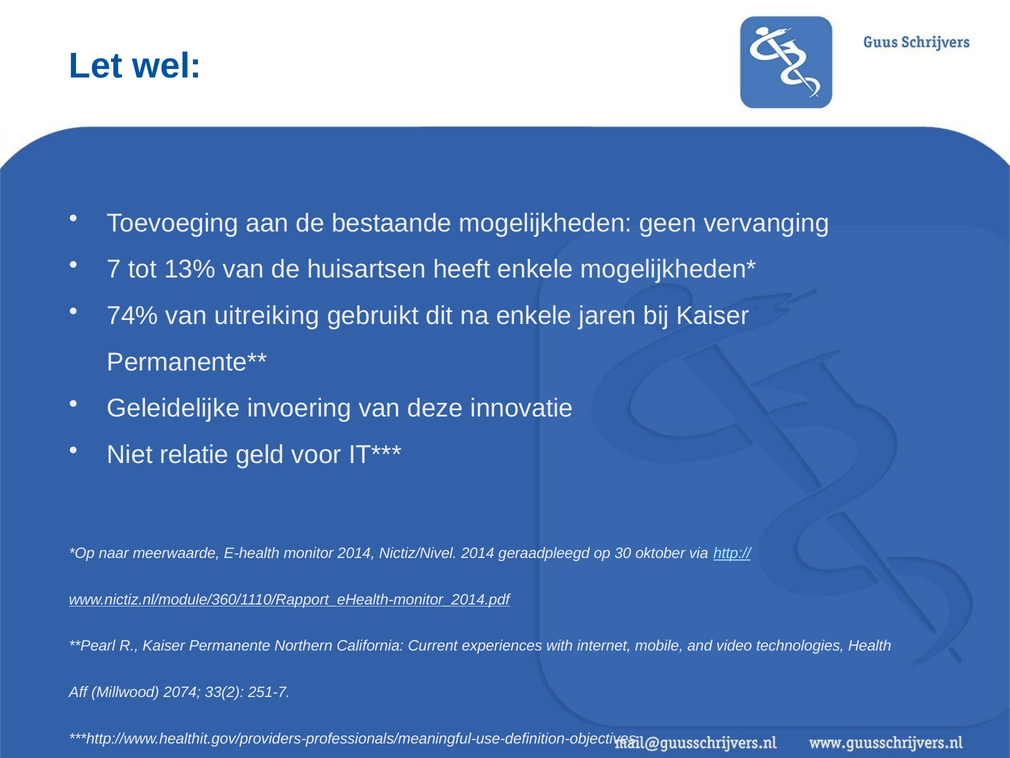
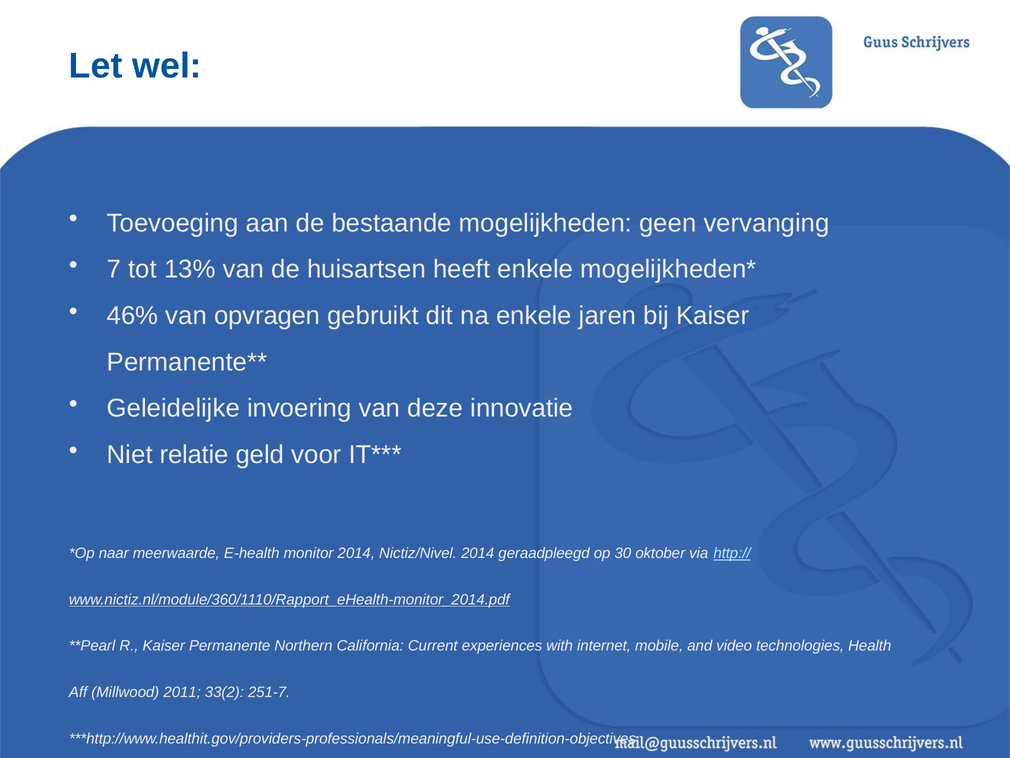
74%: 74% -> 46%
uitreiking: uitreiking -> opvragen
2074: 2074 -> 2011
